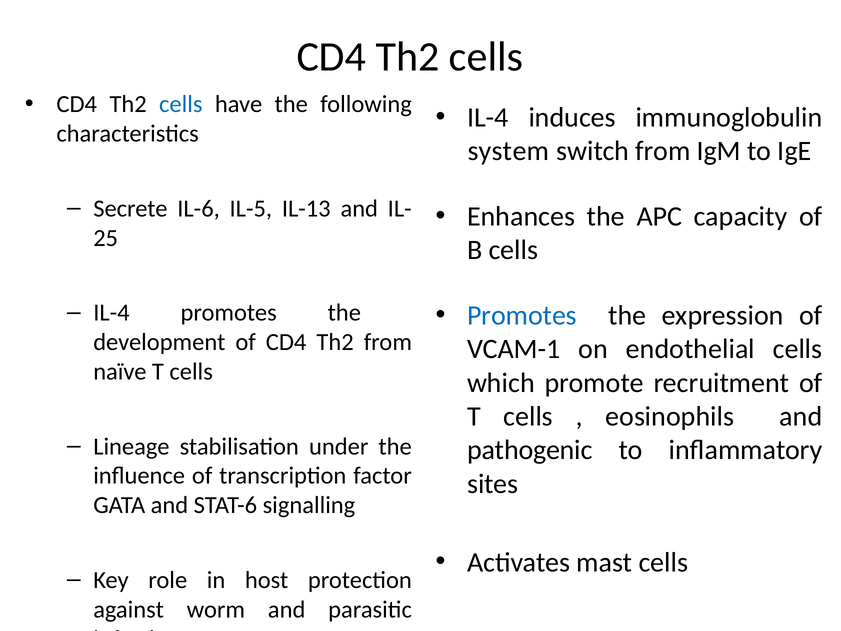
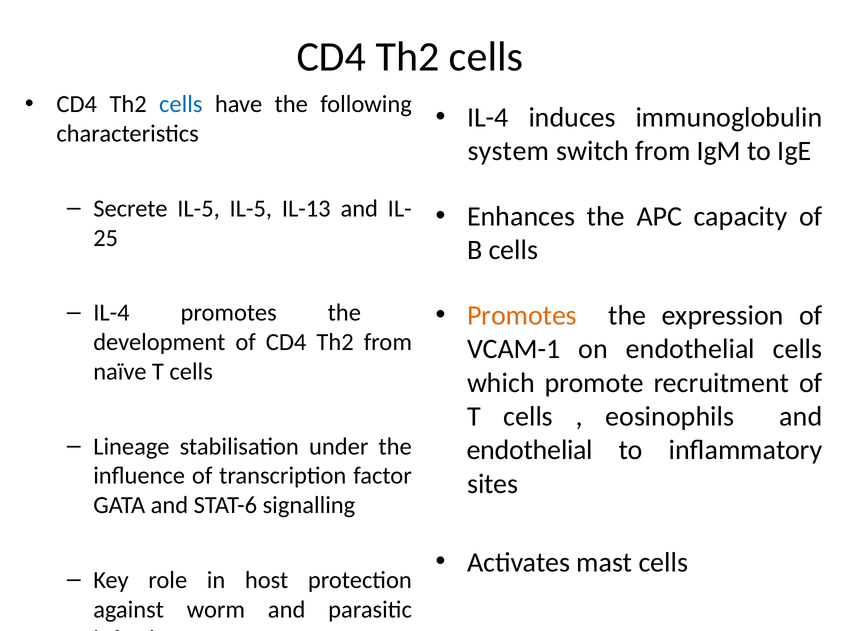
Secrete IL-6: IL-6 -> IL-5
Promotes at (522, 315) colour: blue -> orange
pathogenic at (530, 450): pathogenic -> endothelial
